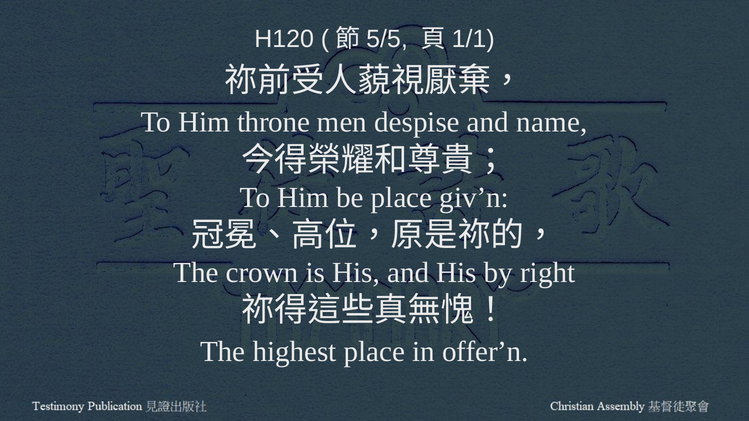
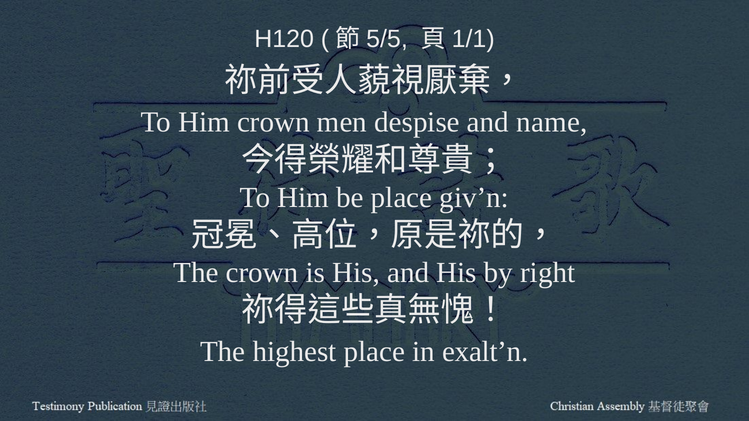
Him throne: throne -> crown
offer’n: offer’n -> exalt’n
